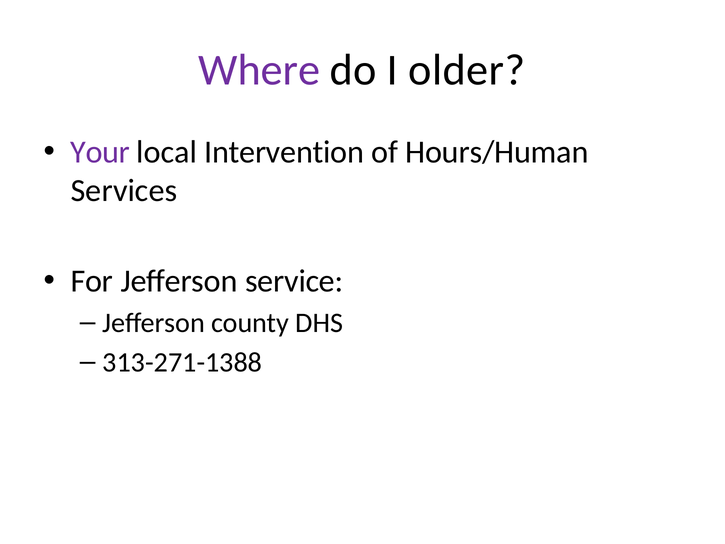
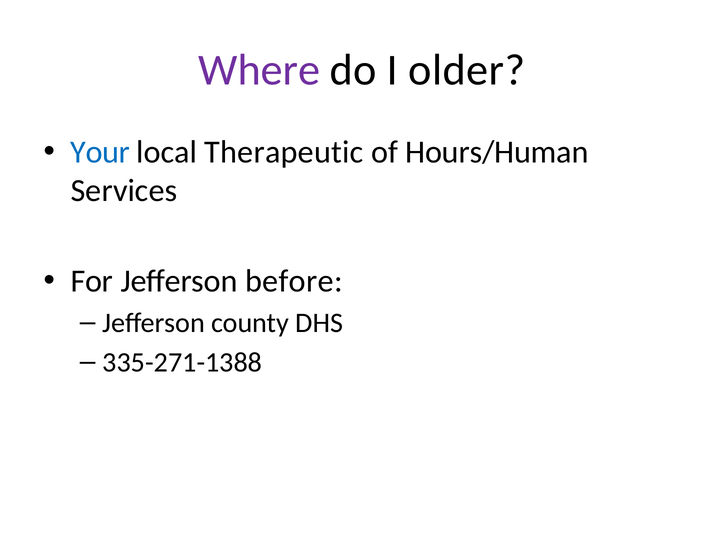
Your colour: purple -> blue
Intervention: Intervention -> Therapeutic
service: service -> before
313-271-1388: 313-271-1388 -> 335-271-1388
